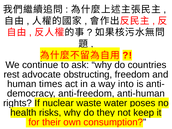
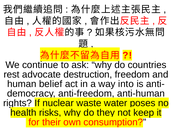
obstructing: obstructing -> destruction
times: times -> belief
